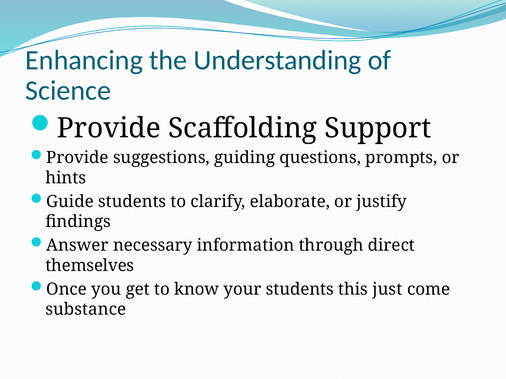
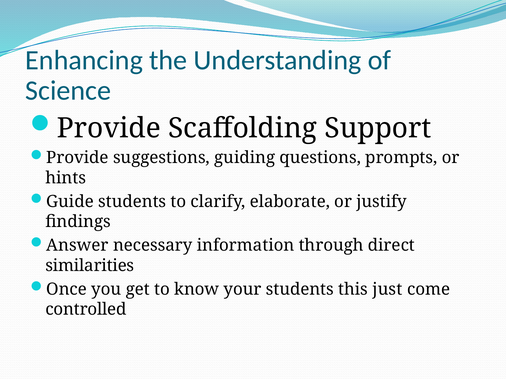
themselves: themselves -> similarities
substance: substance -> controlled
